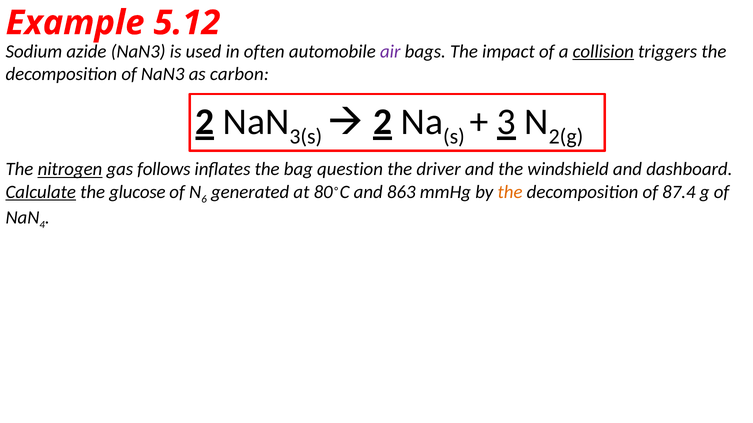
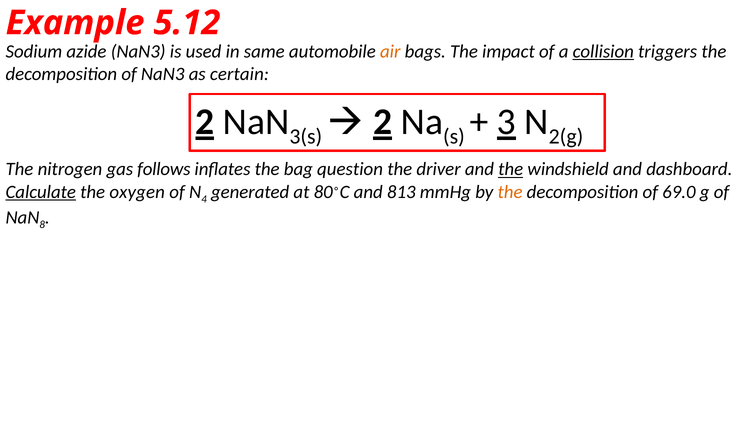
often: often -> same
air colour: purple -> orange
carbon: carbon -> certain
nitrogen underline: present -> none
the at (511, 169) underline: none -> present
glucose: glucose -> oxygen
6: 6 -> 4
863: 863 -> 813
87.4: 87.4 -> 69.0
4: 4 -> 8
